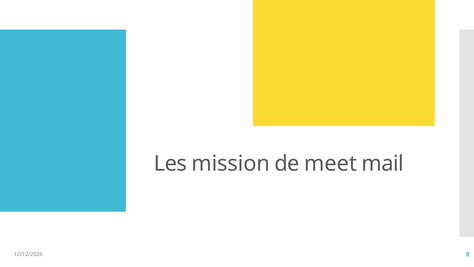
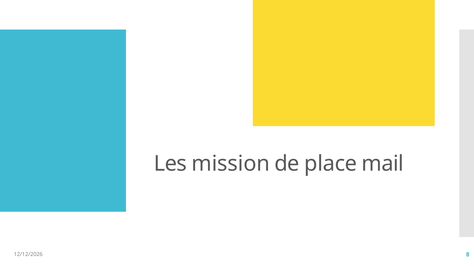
meet: meet -> place
